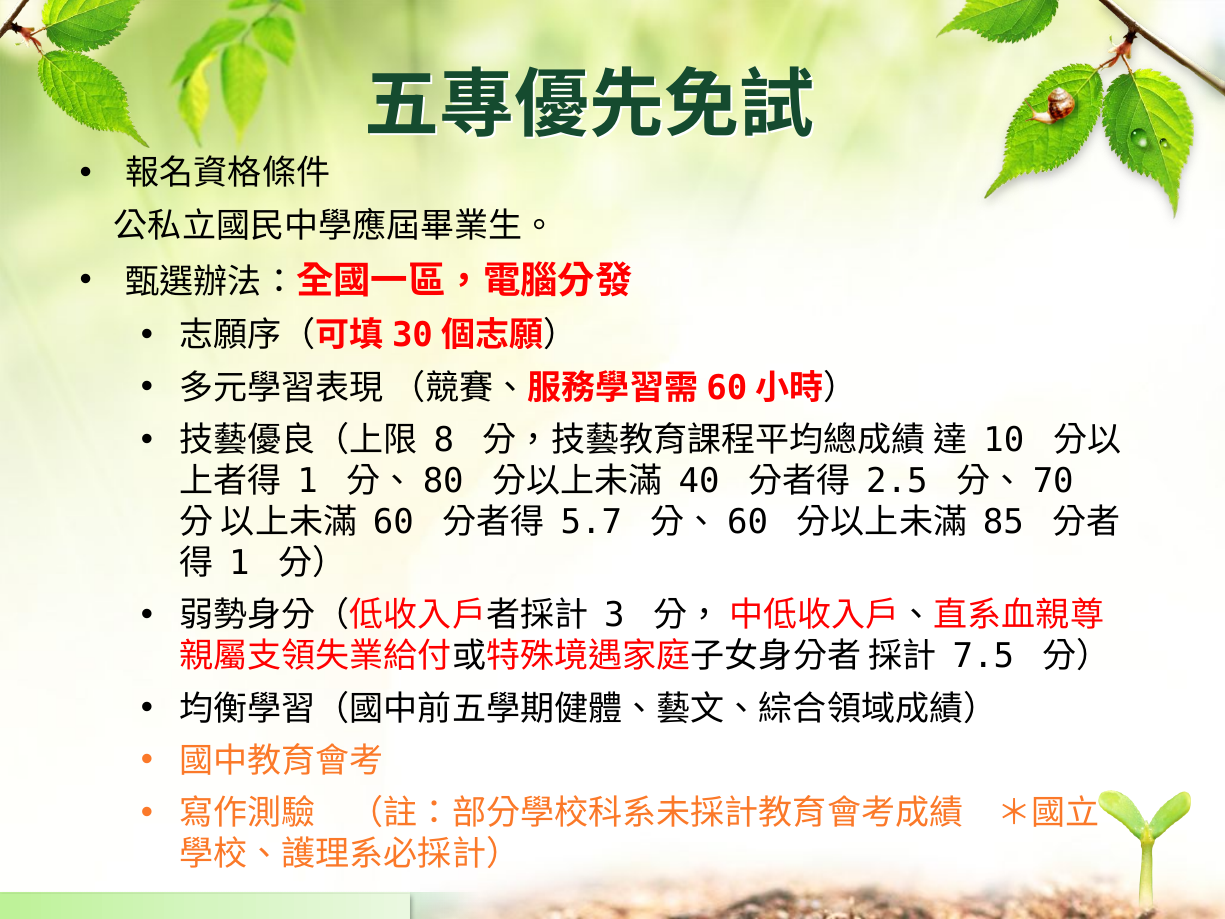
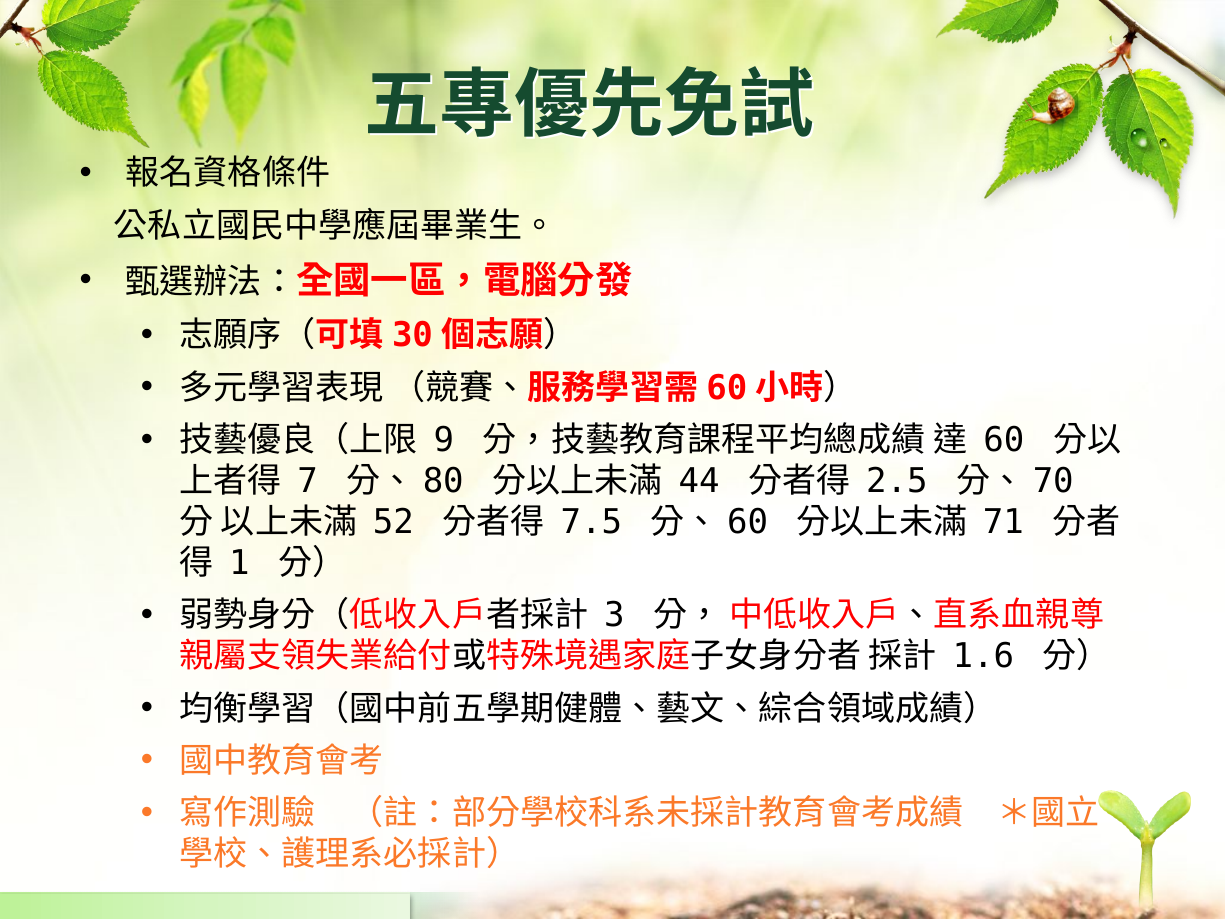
8: 8 -> 9
10: 10 -> 60
1 at (308, 481): 1 -> 7
40: 40 -> 44
60: 60 -> 52
5.7: 5.7 -> 7.5
85: 85 -> 71
7.5: 7.5 -> 1.6
